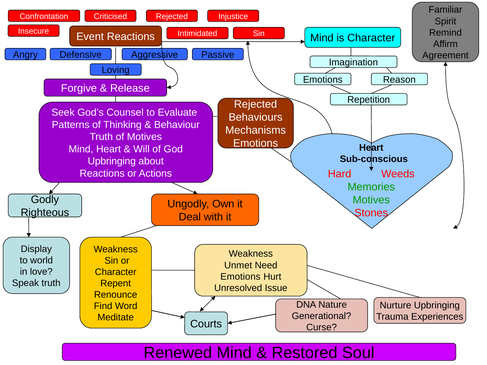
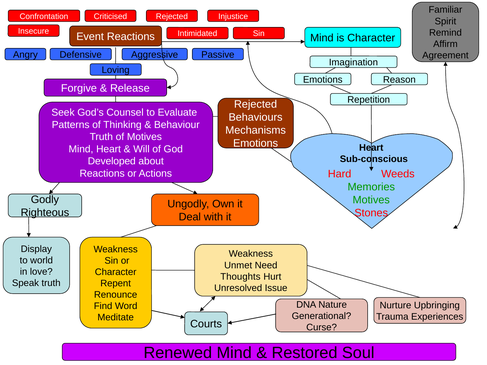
Upbringing at (112, 161): Upbringing -> Developed
Emotions at (240, 277): Emotions -> Thoughts
